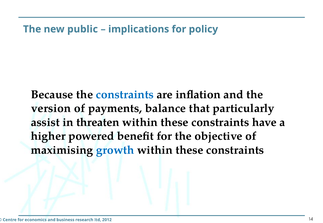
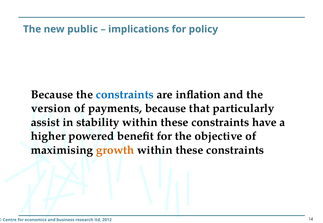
payments balance: balance -> because
threaten: threaten -> stability
growth colour: blue -> orange
